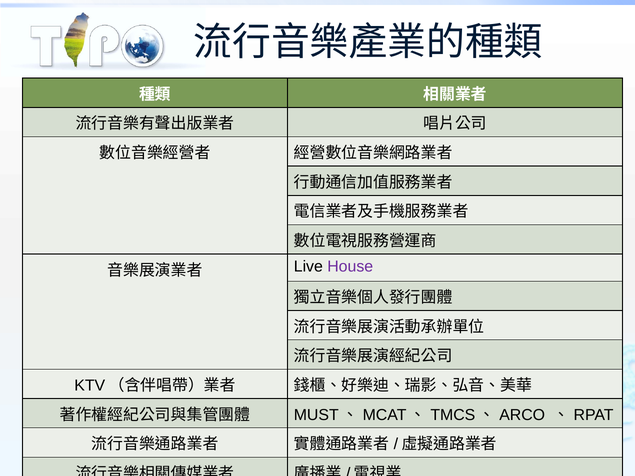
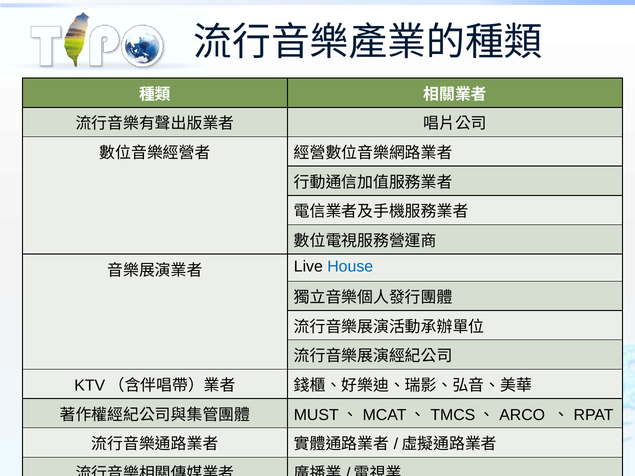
House colour: purple -> blue
